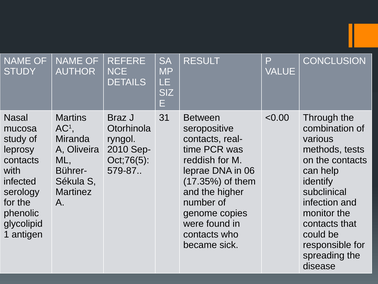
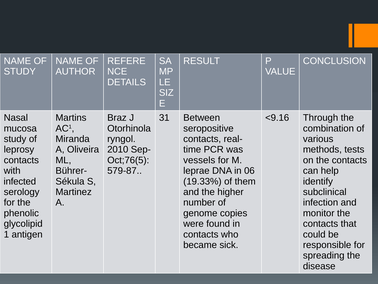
<0.00: <0.00 -> <9.16
reddish: reddish -> vessels
17.35%: 17.35% -> 19.33%
